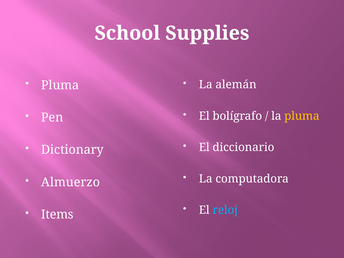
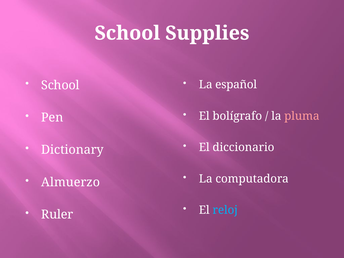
alemán: alemán -> español
Pluma at (60, 85): Pluma -> School
pluma at (302, 116) colour: yellow -> pink
Items: Items -> Ruler
